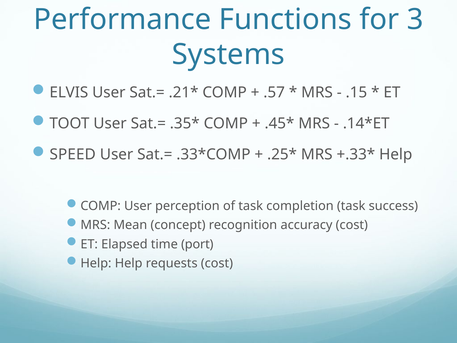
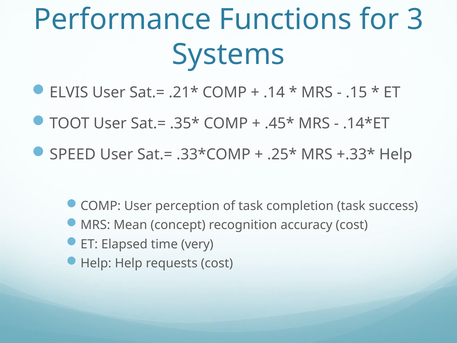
.57: .57 -> .14
port: port -> very
